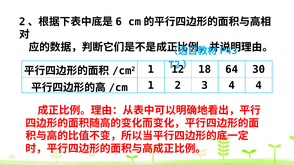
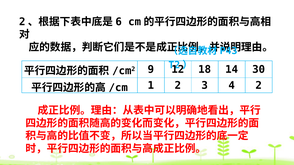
1 at (151, 70): 1 -> 9
64: 64 -> 14
4 4: 4 -> 2
